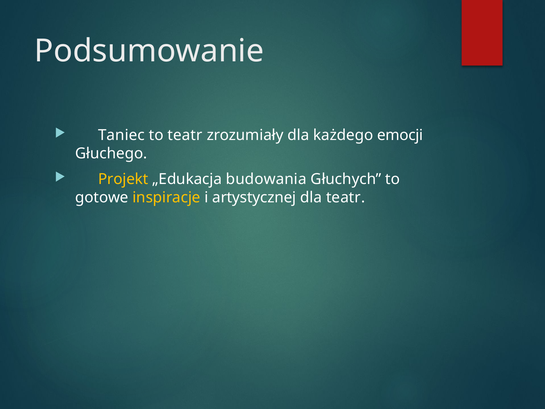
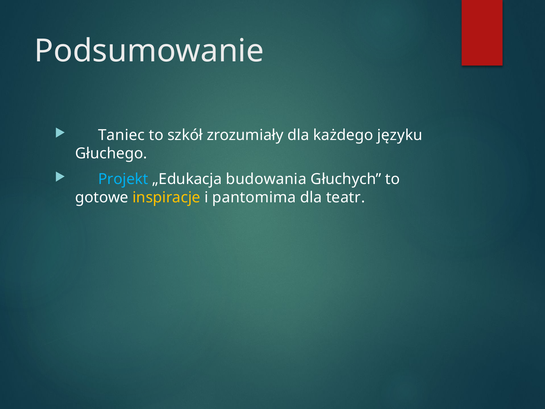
to teatr: teatr -> szkół
emocji: emocji -> języku
Projekt colour: yellow -> light blue
artystycznej: artystycznej -> pantomima
